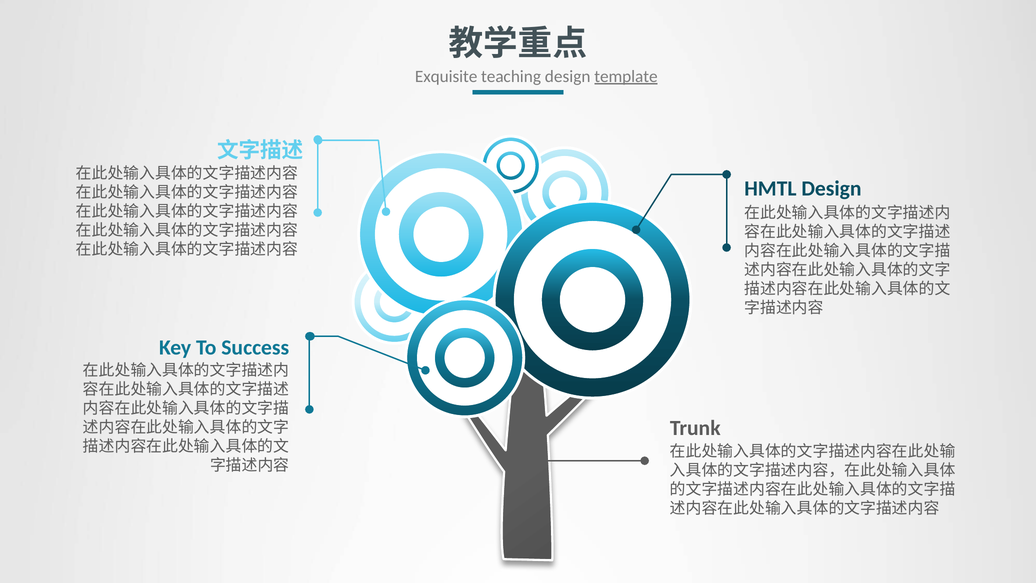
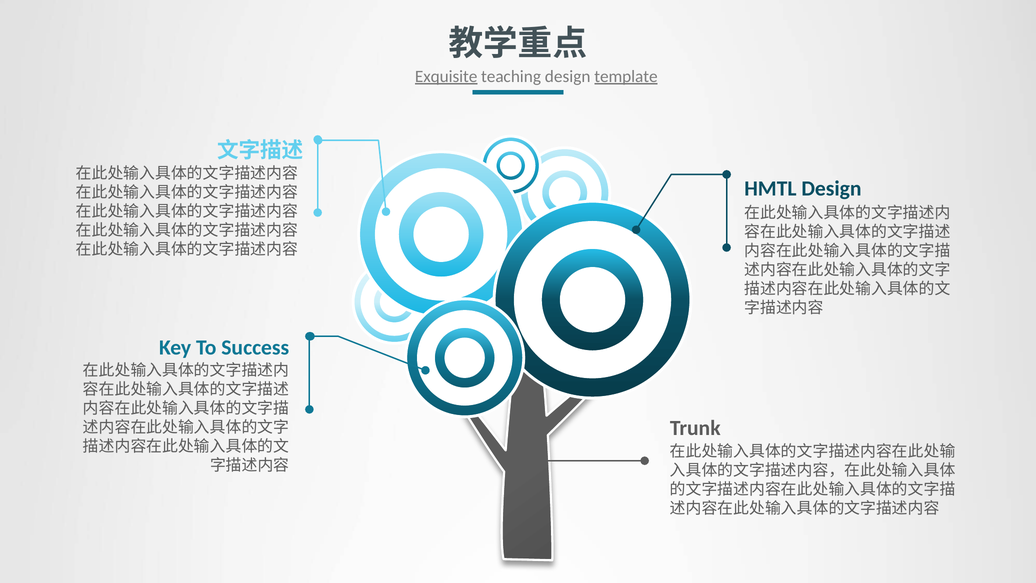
Exquisite underline: none -> present
